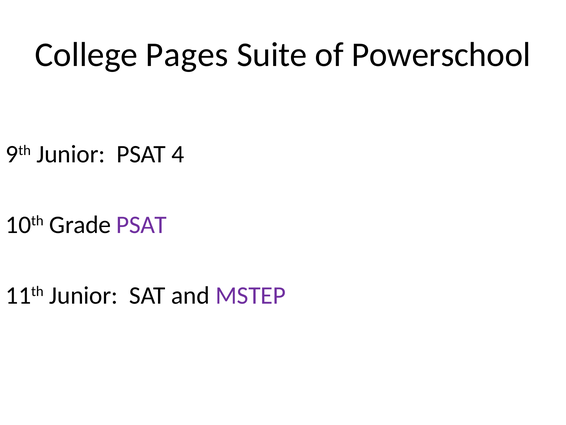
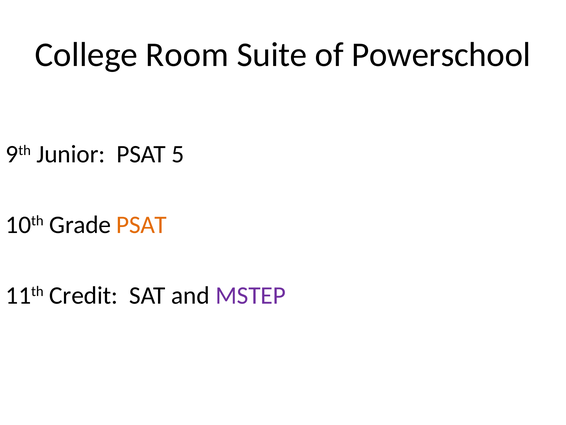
Pages: Pages -> Room
4: 4 -> 5
PSAT at (142, 225) colour: purple -> orange
11th Junior: Junior -> Credit
